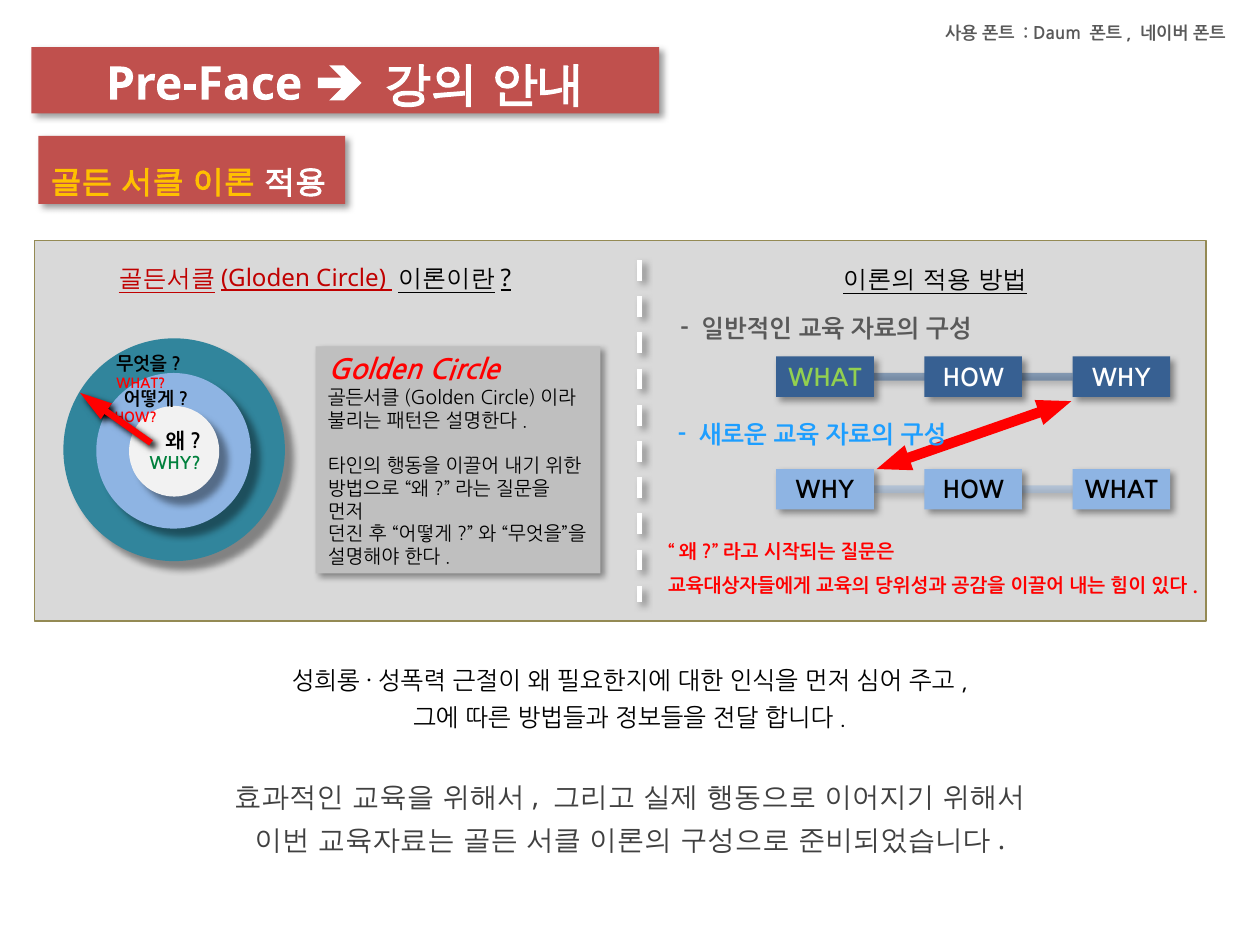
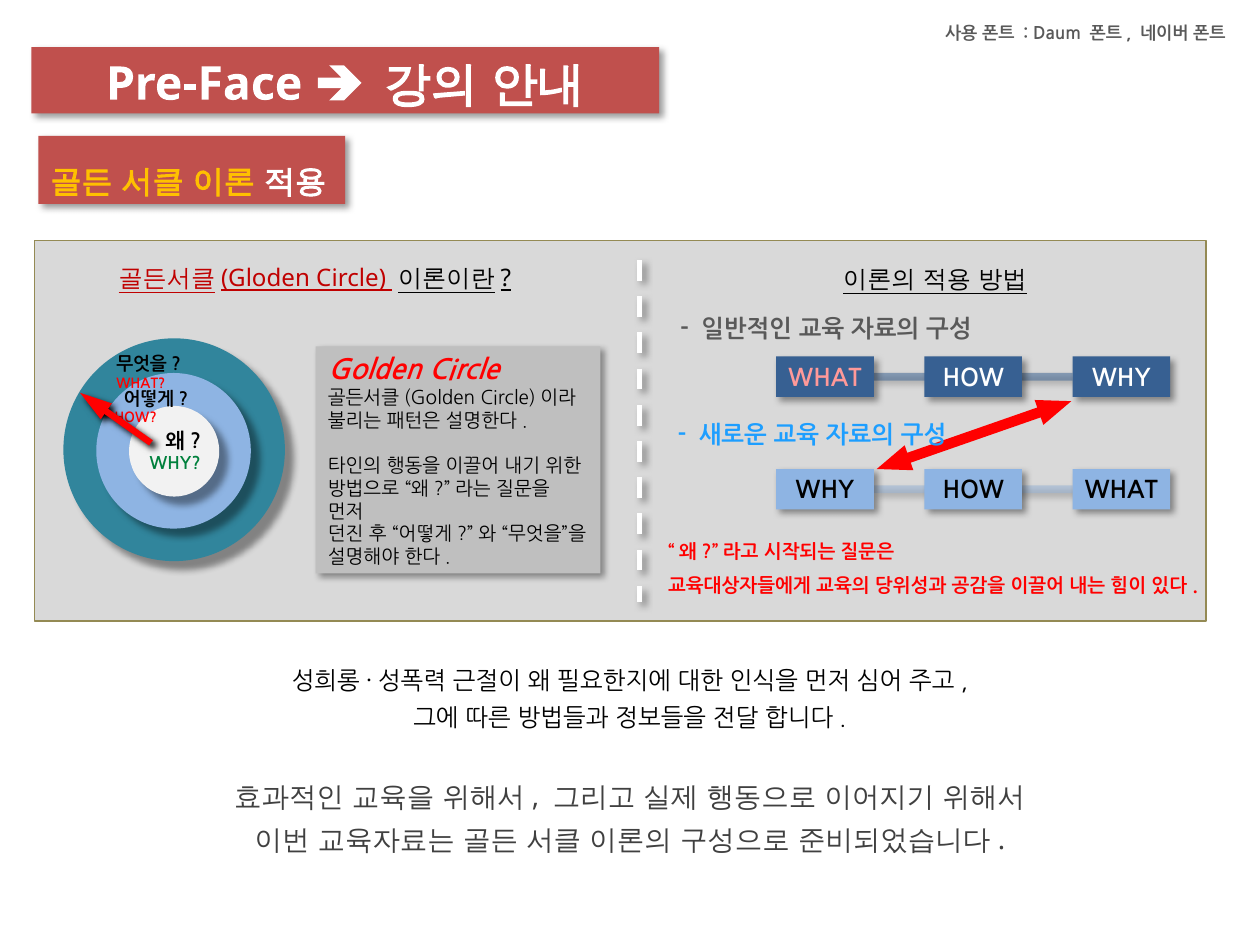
WHAT at (825, 378) colour: light green -> pink
